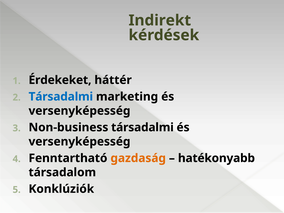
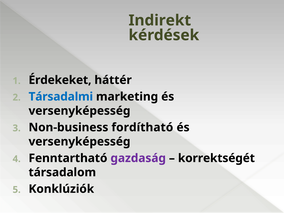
Non-business társadalmi: társadalmi -> fordítható
gazdaság colour: orange -> purple
hatékonyabb: hatékonyabb -> korrektségét
